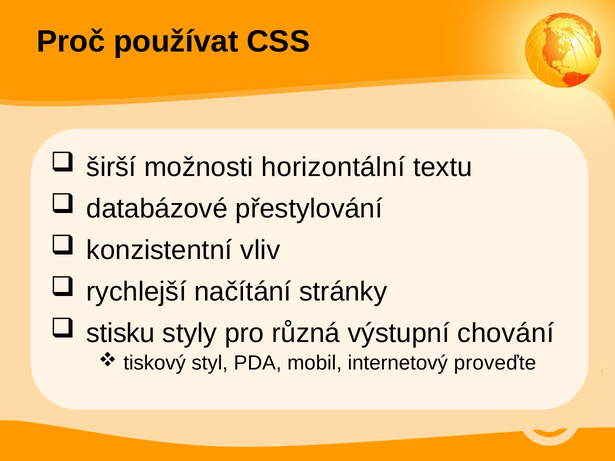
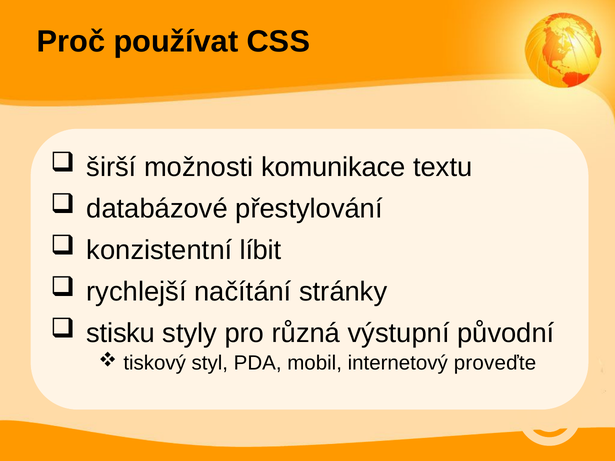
horizontální: horizontální -> komunikace
vliv: vliv -> líbit
chování: chování -> původní
